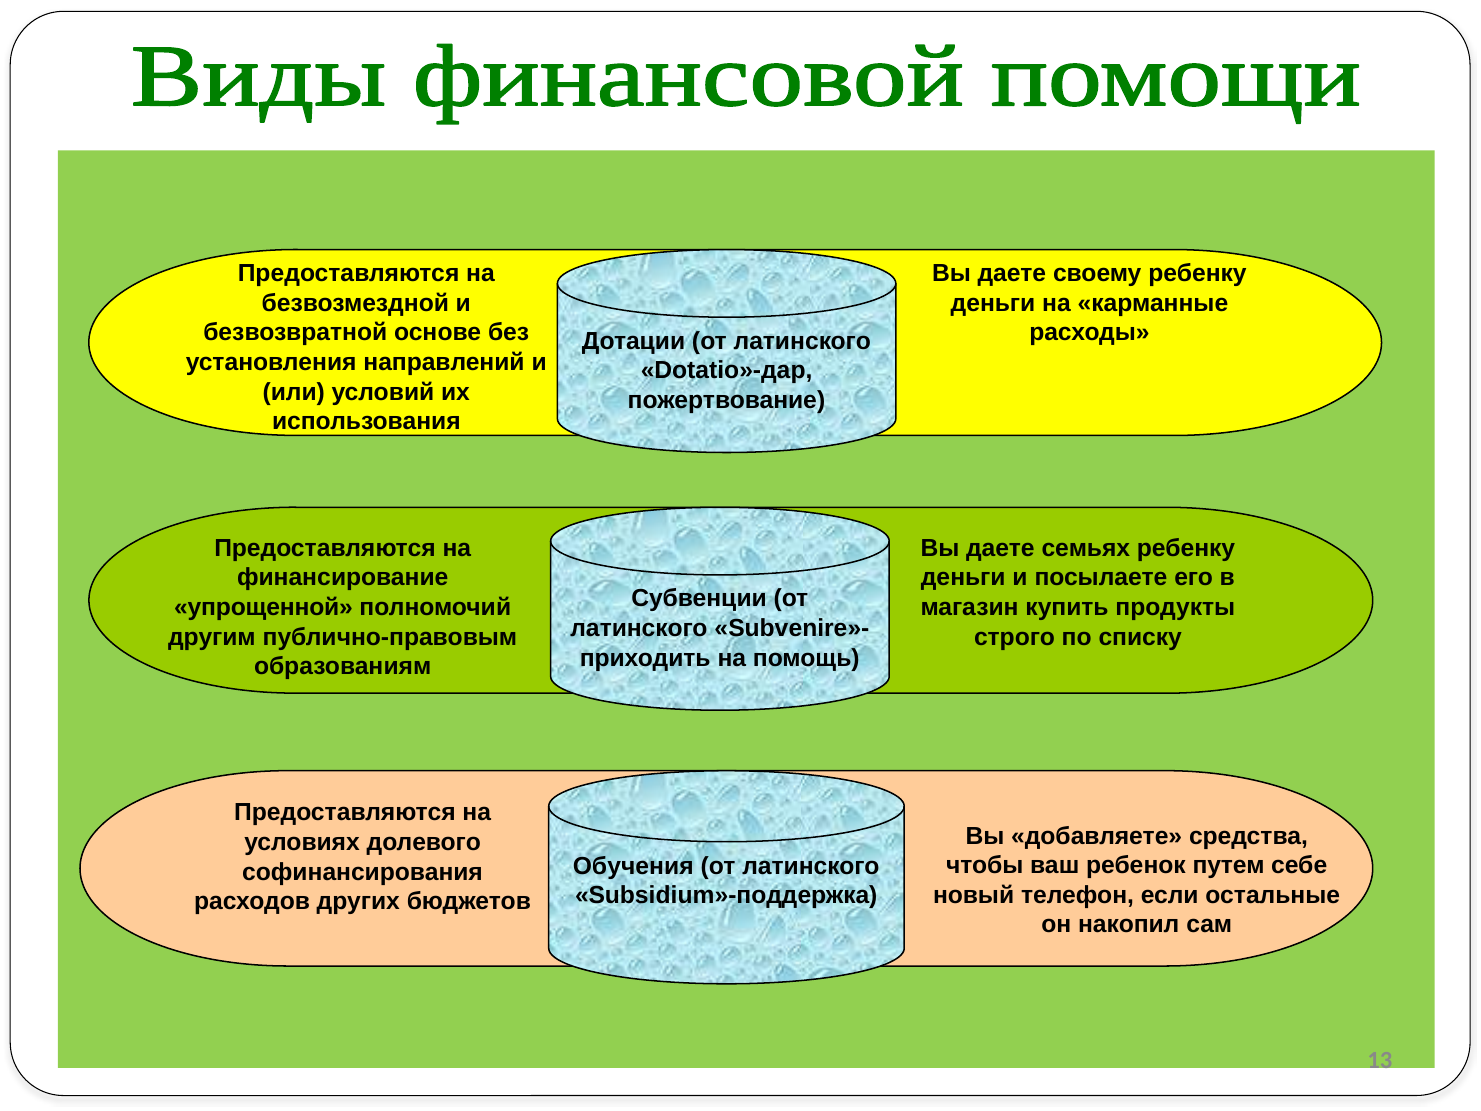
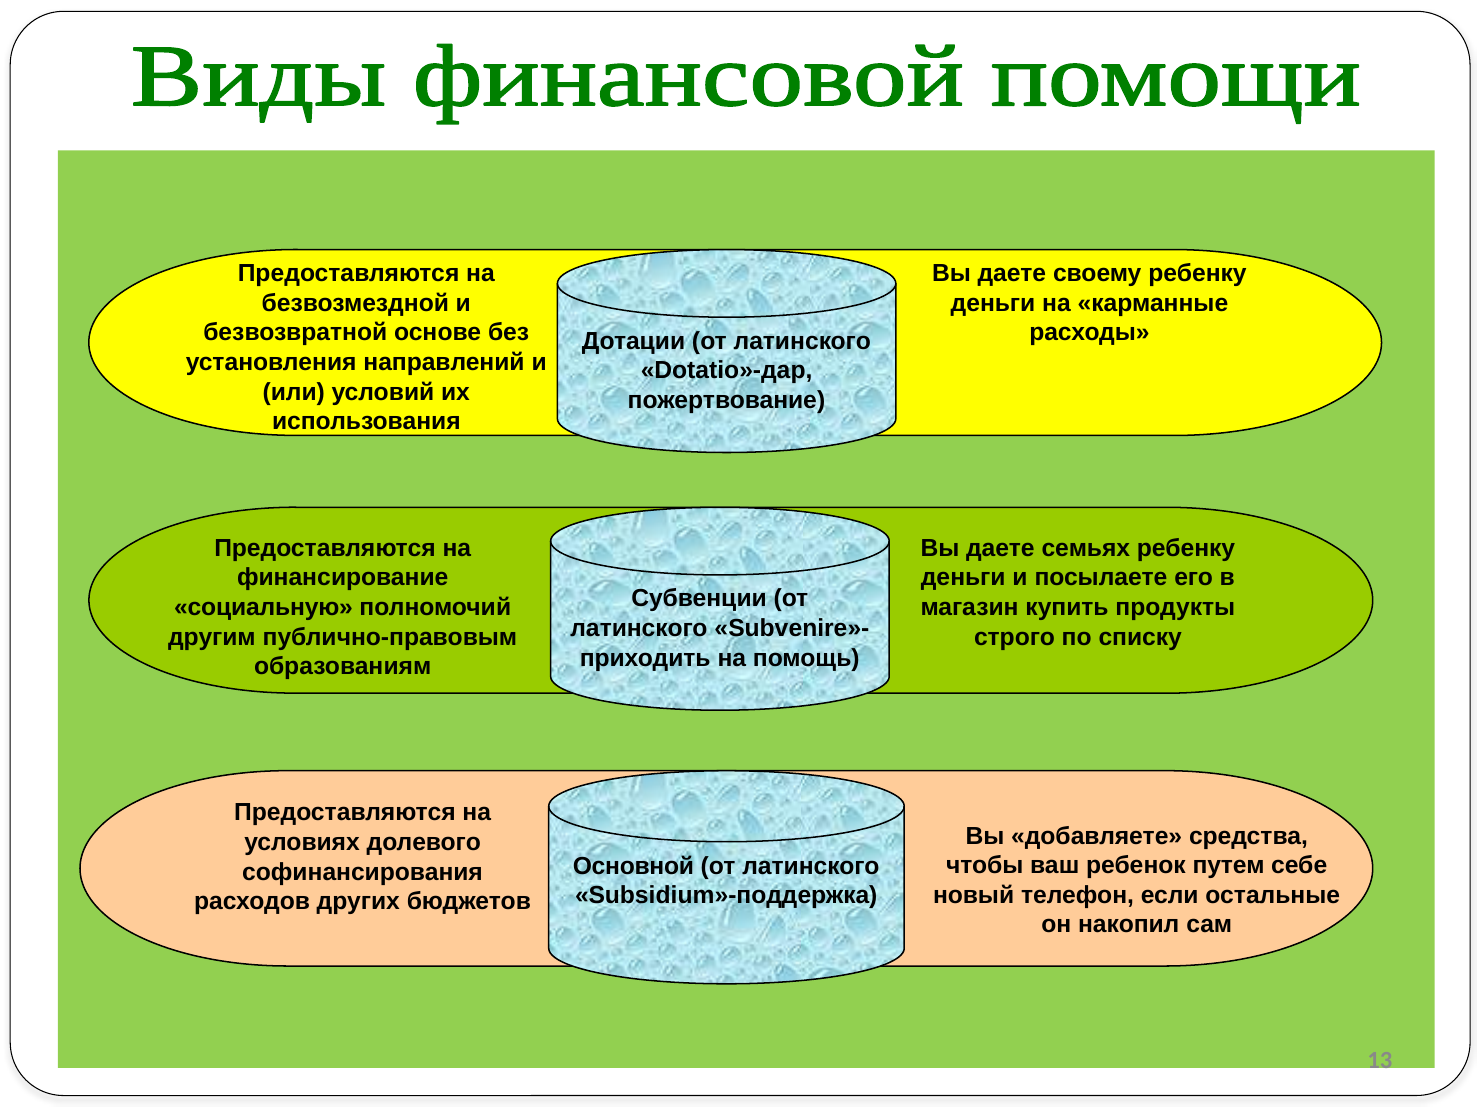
упрощенной: упрощенной -> социальную
Обучения: Обучения -> Основной
